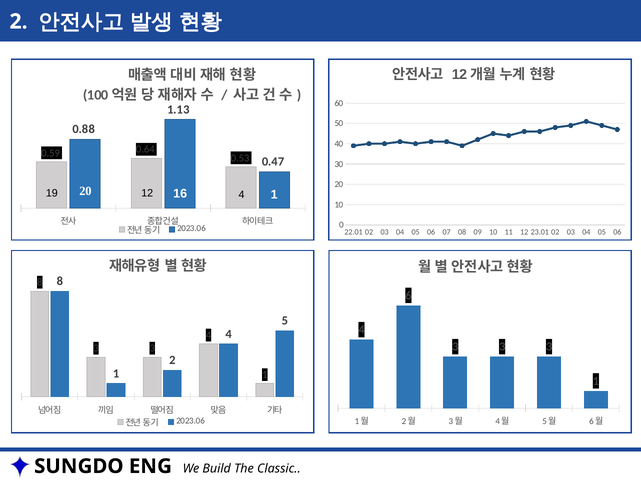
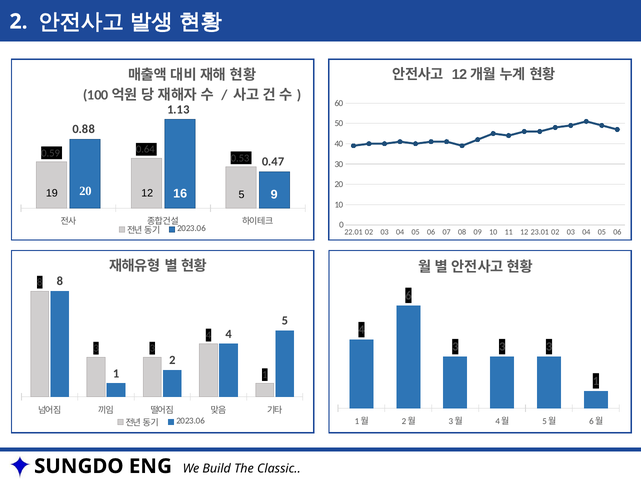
12 4: 4 -> 5
19 1: 1 -> 9
